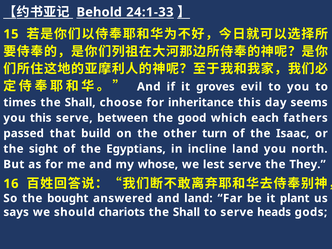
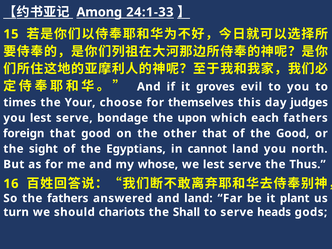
Behold: Behold -> Among
Shall at (80, 102): Shall -> Your
inheritance: inheritance -> themselves
seems: seems -> judges
you this: this -> lest
between: between -> bondage
good: good -> upon
passed: passed -> foreign
that build: build -> good
other turn: turn -> that
the Isaac: Isaac -> Good
incline: incline -> cannot
They: They -> Thus
the bought: bought -> fathers
says: says -> turn
